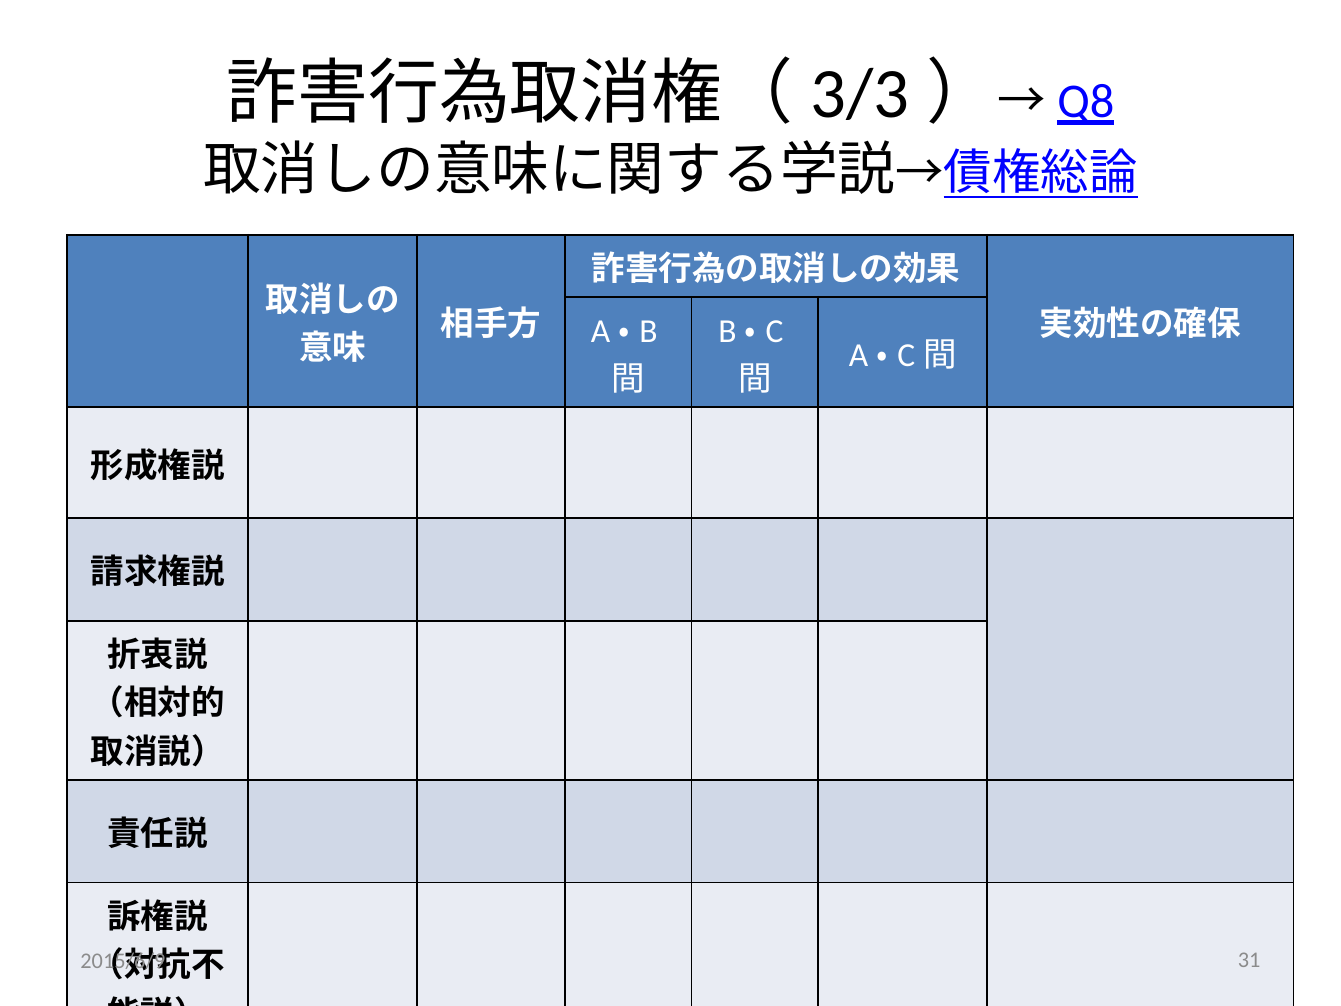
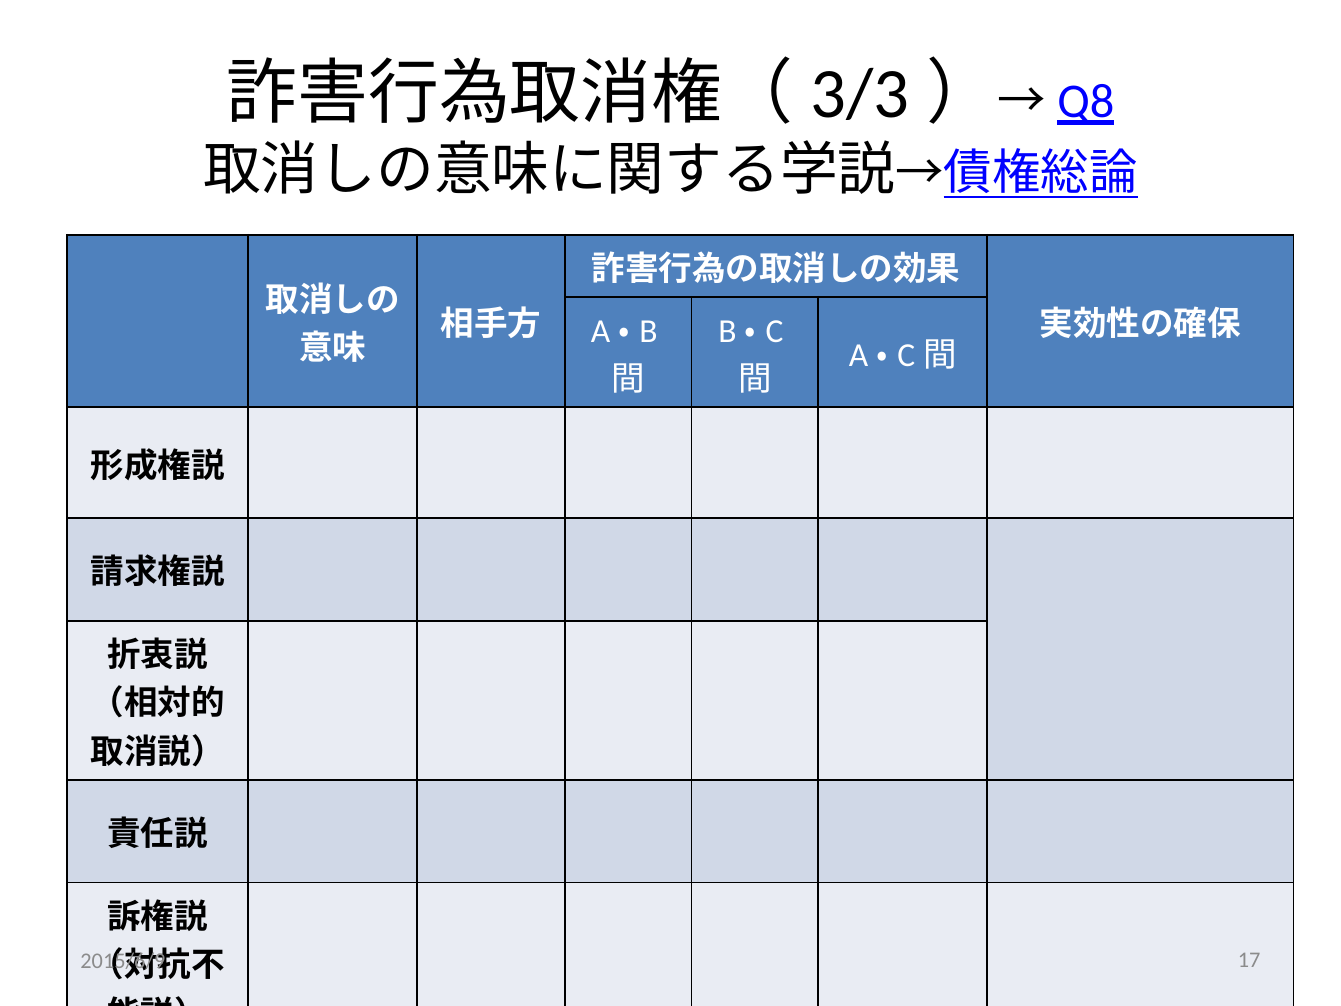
31: 31 -> 17
